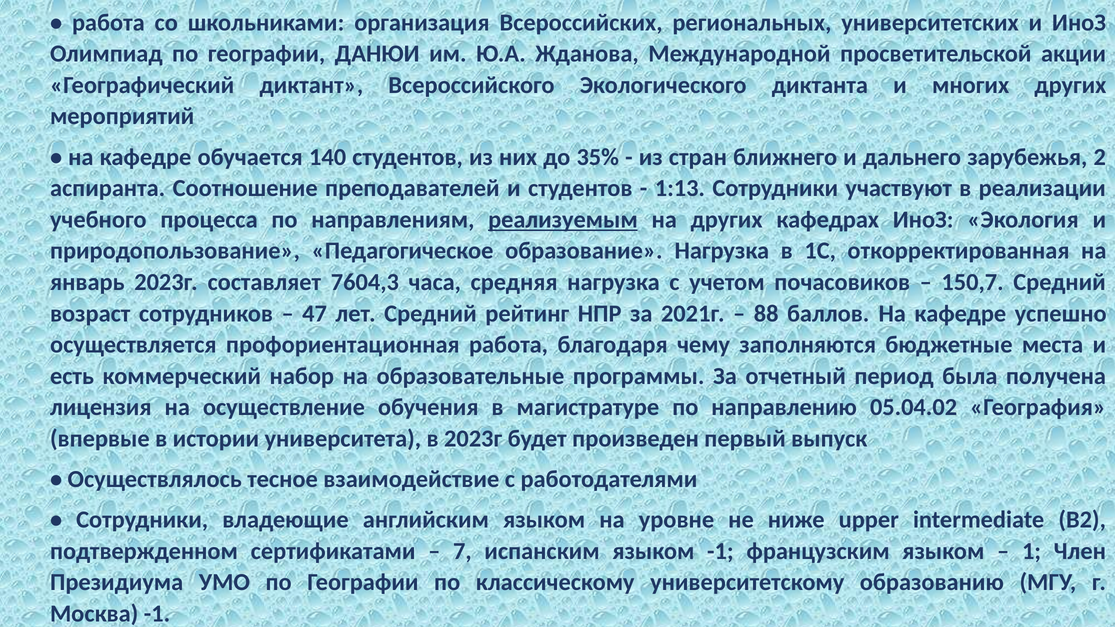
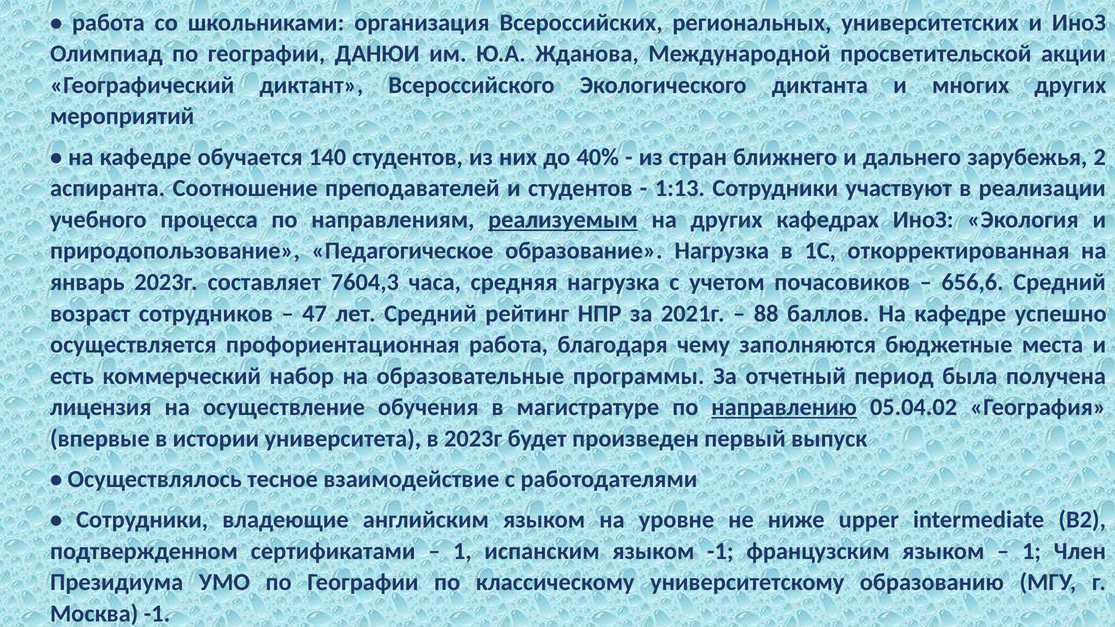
35%: 35% -> 40%
150,7: 150,7 -> 656,6
направлению underline: none -> present
7 at (462, 551): 7 -> 1
